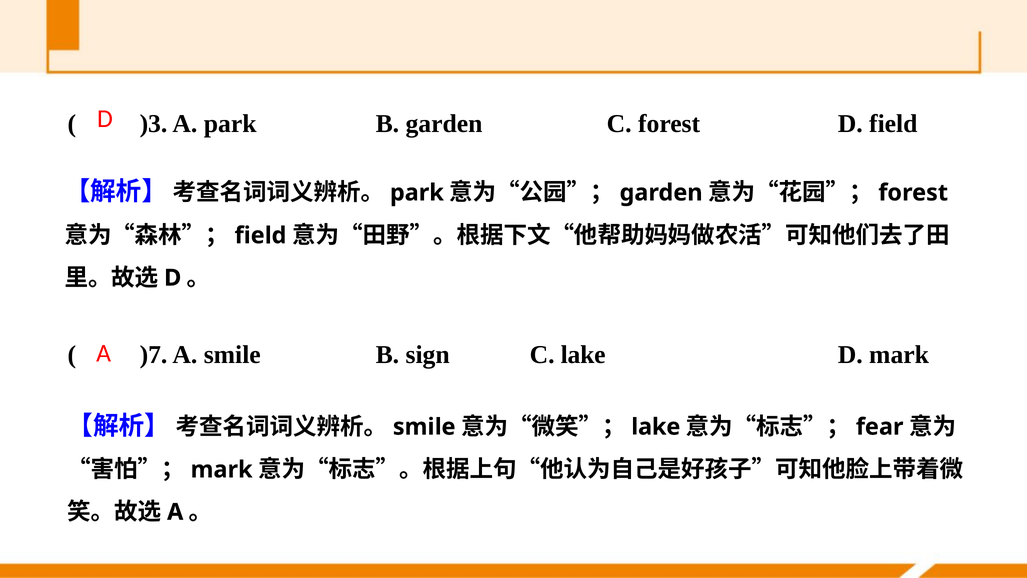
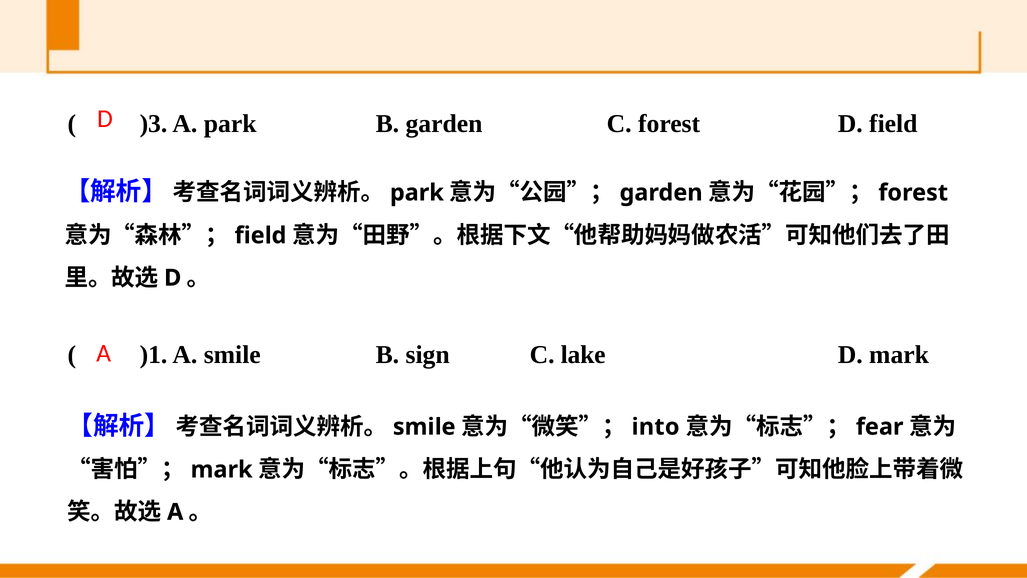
)7: )7 -> )1
lake at (656, 427): lake -> into
